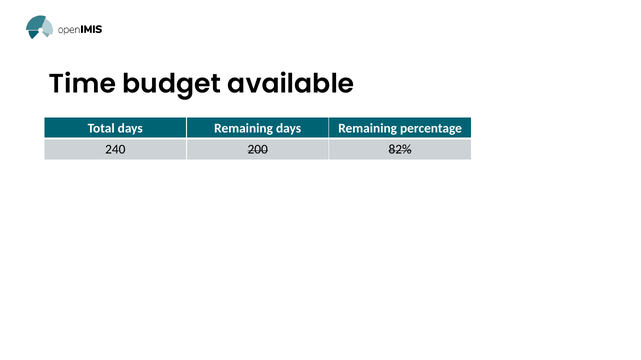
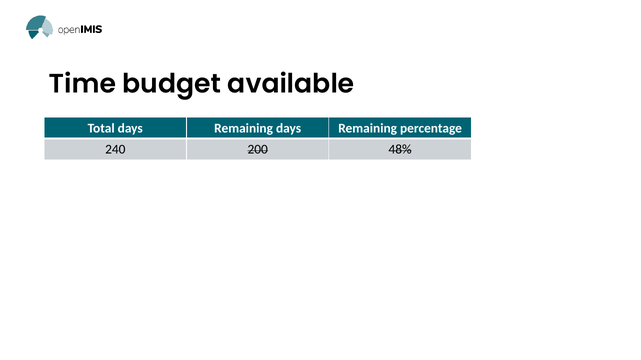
82%: 82% -> 48%
